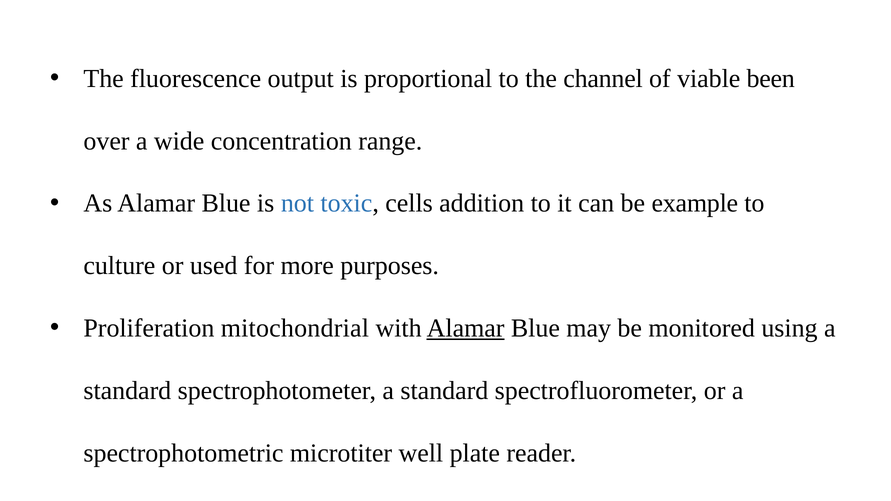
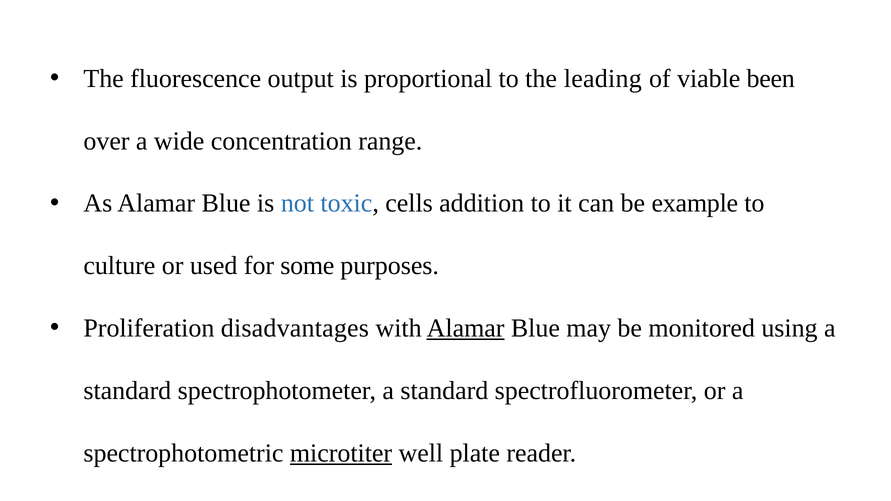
channel: channel -> leading
more: more -> some
mitochondrial: mitochondrial -> disadvantages
microtiter underline: none -> present
